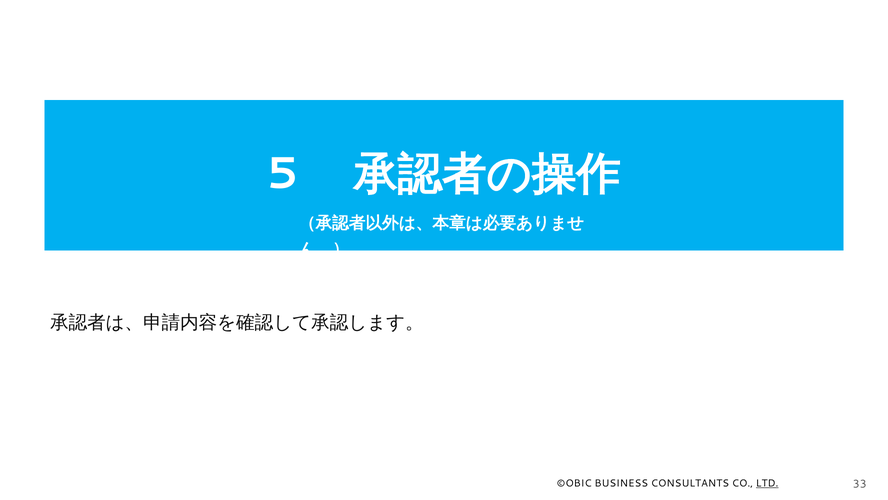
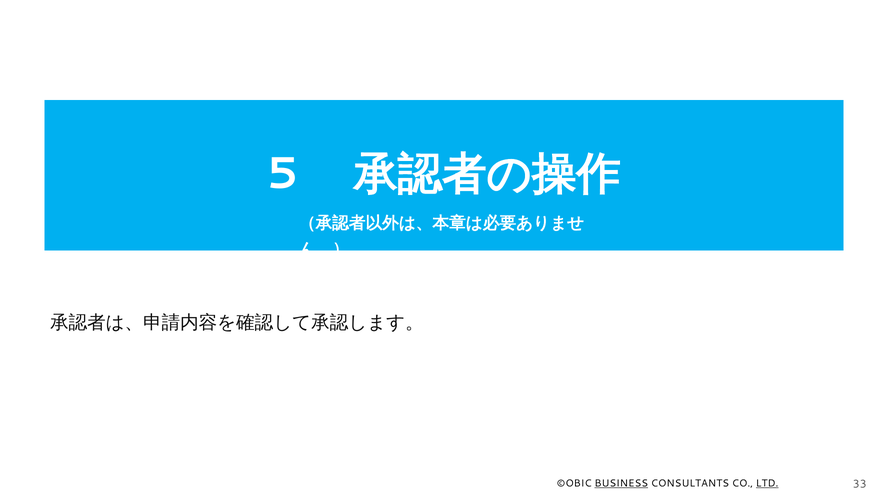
BUSINESS underline: none -> present
